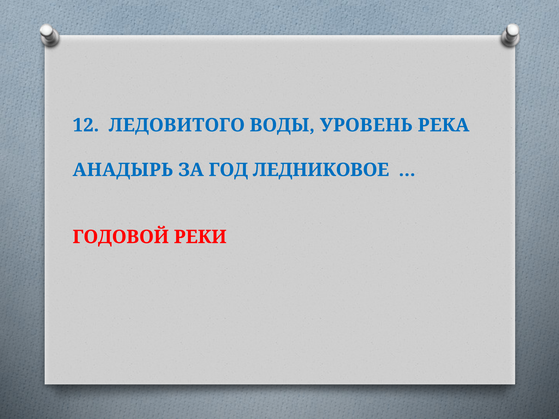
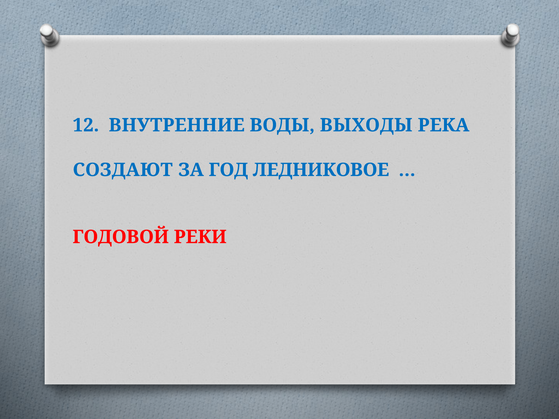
ЛЕДОВИТОГО: ЛЕДОВИТОГО -> ВНУТРЕННИЕ
УРОВЕНЬ: УРОВЕНЬ -> ВЫХОДЫ
АНАДЫРЬ: АНАДЫРЬ -> СОЗДАЮТ
